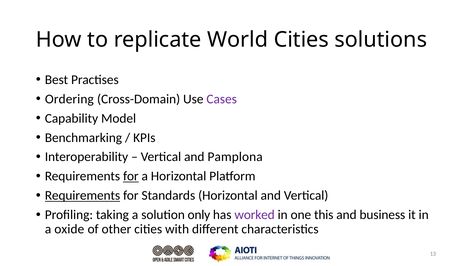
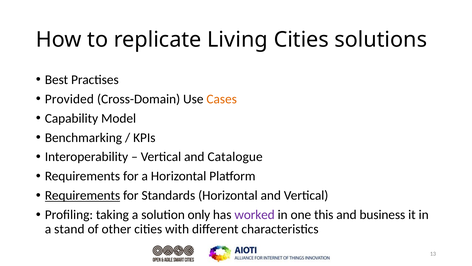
World: World -> Living
Ordering: Ordering -> Provided
Cases colour: purple -> orange
Pamplona: Pamplona -> Catalogue
for at (131, 176) underline: present -> none
oxide: oxide -> stand
